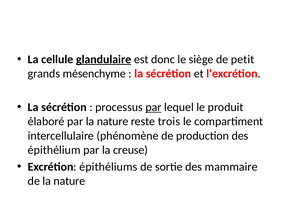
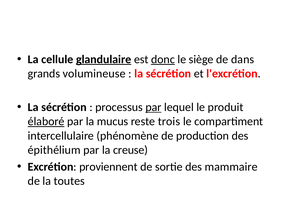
donc underline: none -> present
petit: petit -> dans
mésenchyme: mésenchyme -> volumineuse
élaboré underline: none -> present
par la nature: nature -> mucus
épithéliums: épithéliums -> proviennent
de la nature: nature -> toutes
